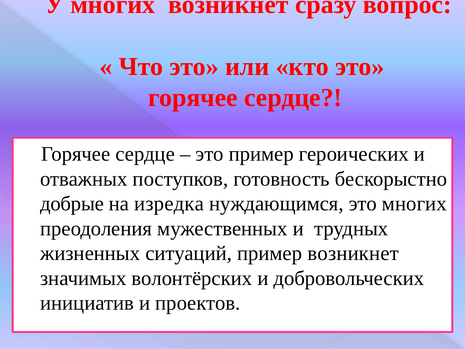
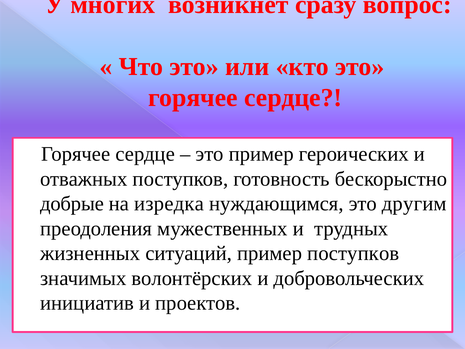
это многих: многих -> другим
пример возникнет: возникнет -> поступков
